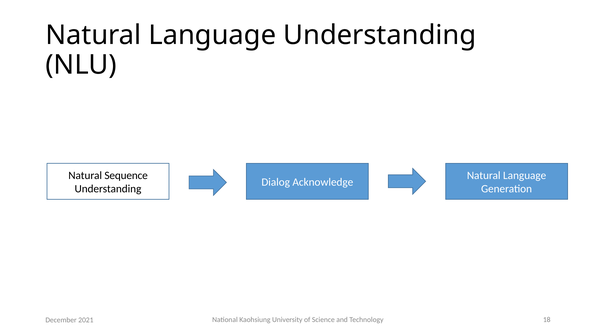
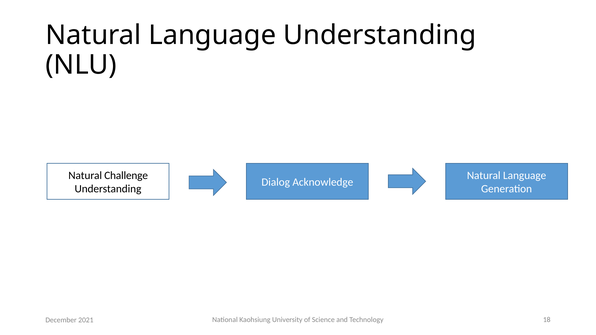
Sequence: Sequence -> Challenge
